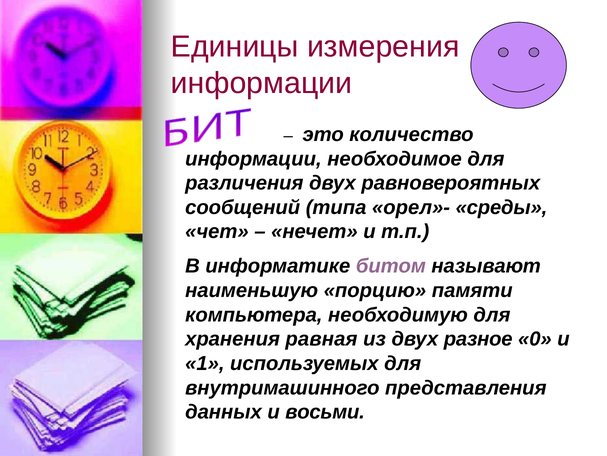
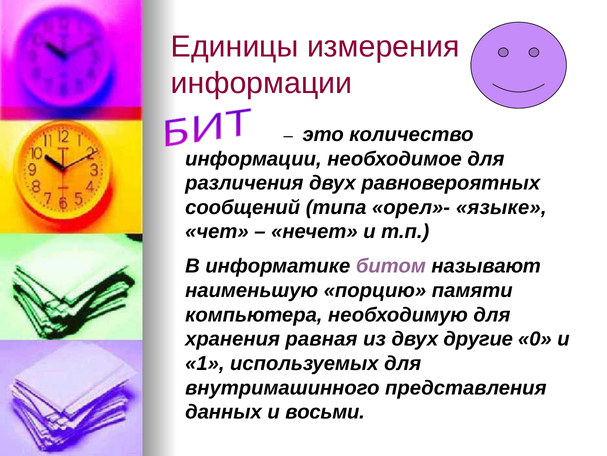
среды: среды -> языке
разное: разное -> другие
